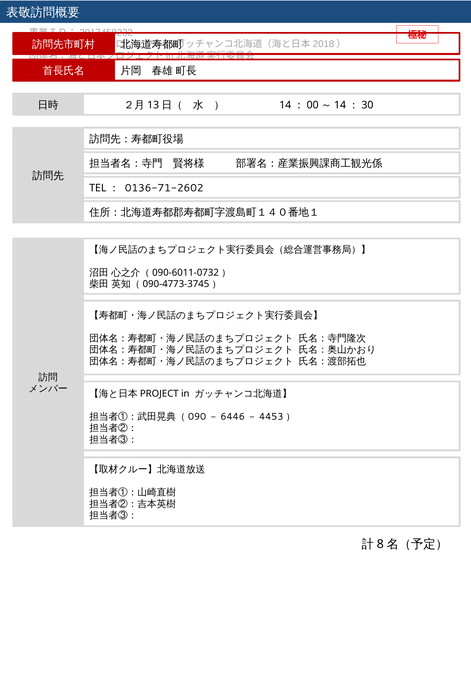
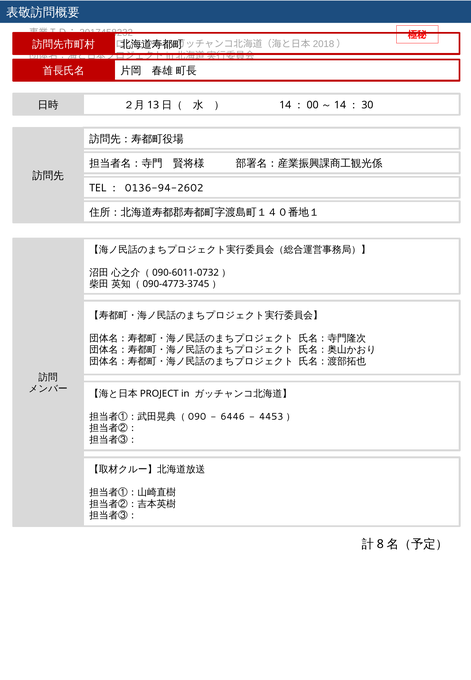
0136-71-2602: 0136-71-2602 -> 0136-94-2602
